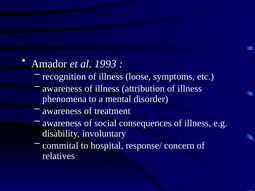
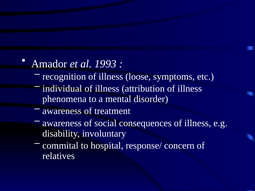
awareness at (62, 89): awareness -> individual
